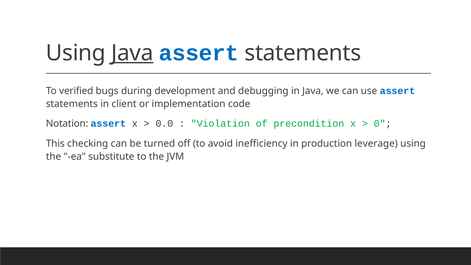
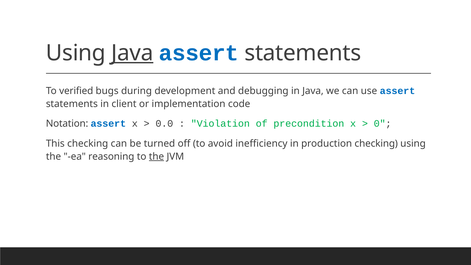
production leverage: leverage -> checking
substitute: substitute -> reasoning
the at (156, 156) underline: none -> present
